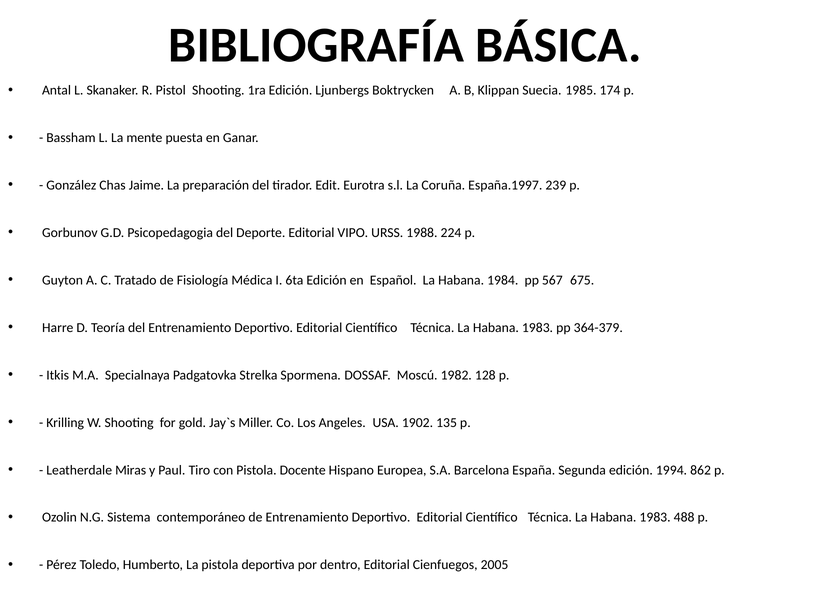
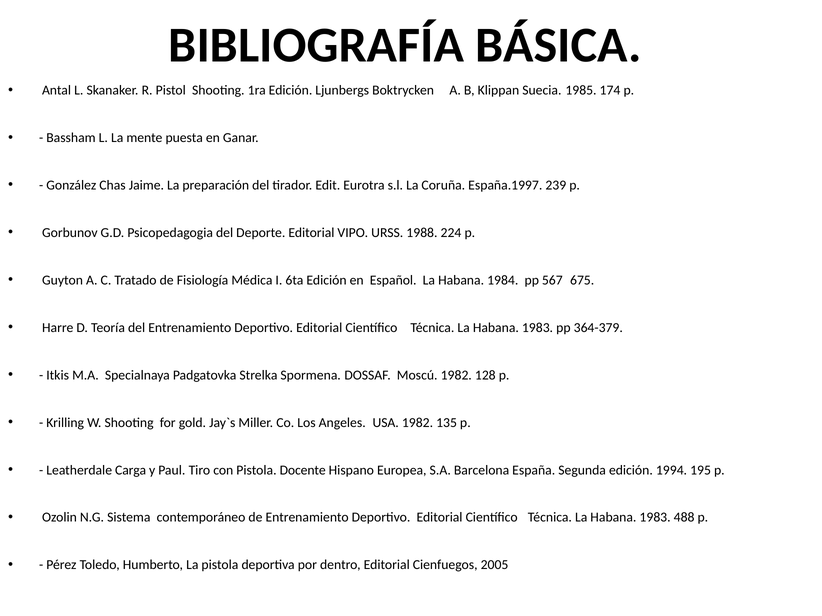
USA 1902: 1902 -> 1982
Miras: Miras -> Carga
862: 862 -> 195
